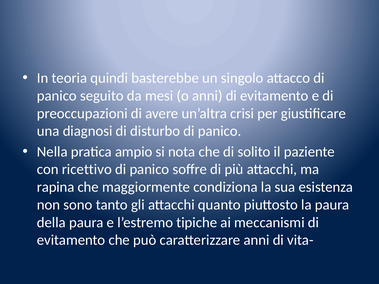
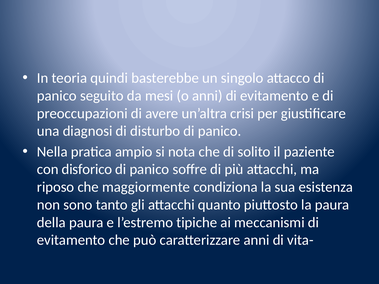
ricettivo: ricettivo -> disforico
rapina: rapina -> riposo
